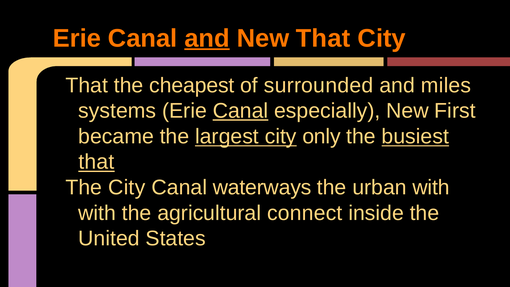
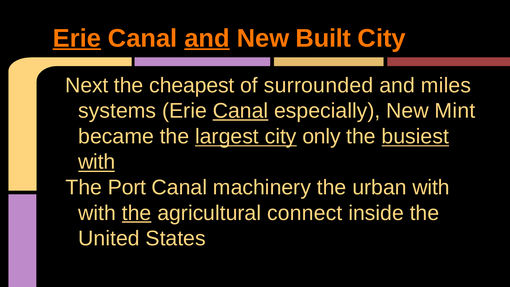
Erie at (77, 38) underline: none -> present
New That: That -> Built
That at (87, 85): That -> Next
First: First -> Mint
that at (96, 162): that -> with
The City: City -> Port
waterways: waterways -> machinery
the at (137, 213) underline: none -> present
